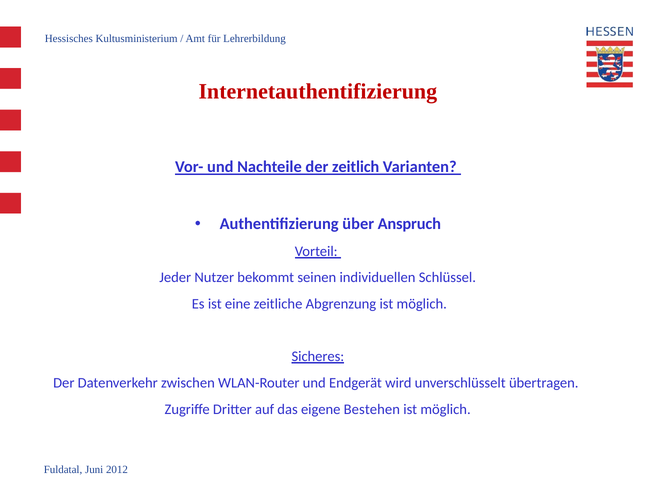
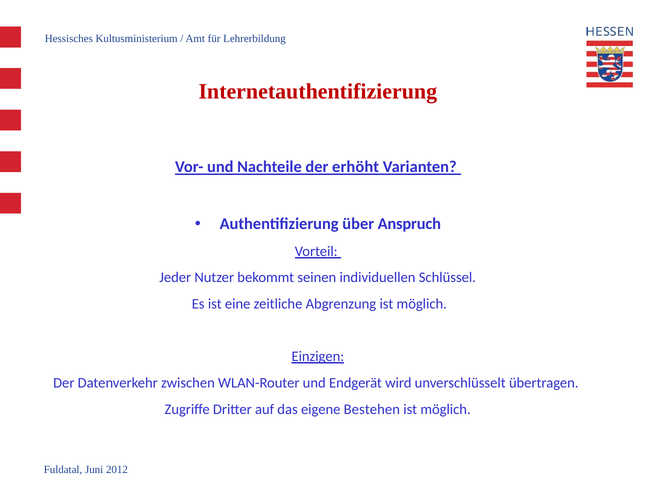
zeitlich: zeitlich -> erhöht
Sicheres: Sicheres -> Einzigen
